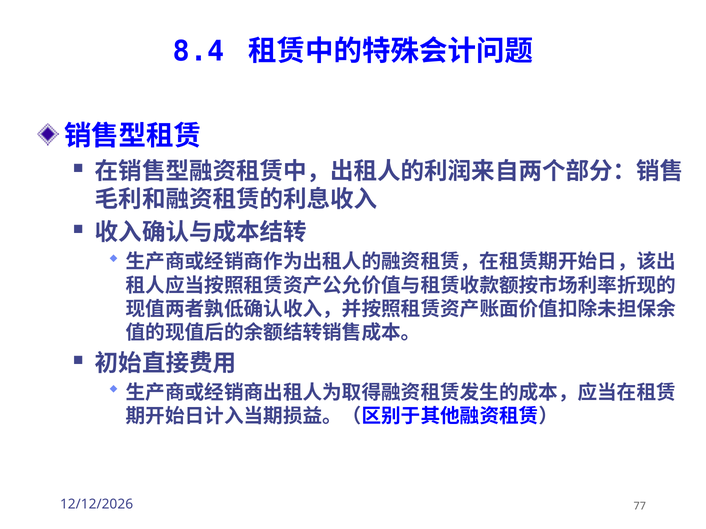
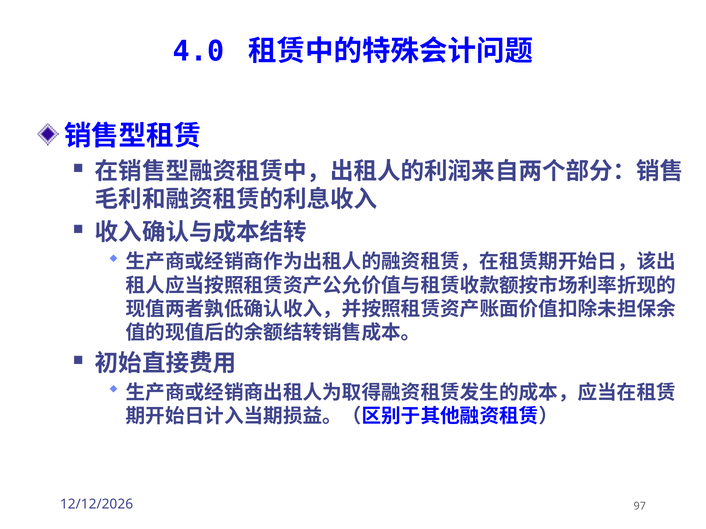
8.4: 8.4 -> 4.0
77: 77 -> 97
